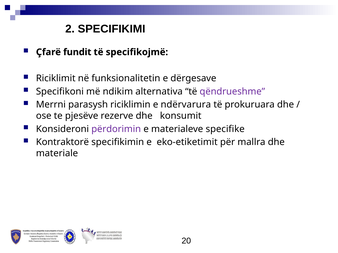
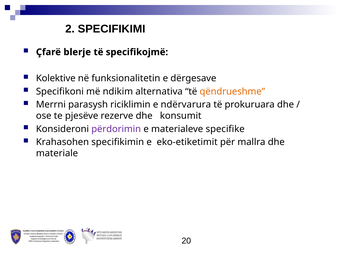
fundit: fundit -> blerje
Riciklimit: Riciklimit -> Kolektive
qëndrueshme colour: purple -> orange
Kontraktorë: Kontraktorë -> Krahasohen
